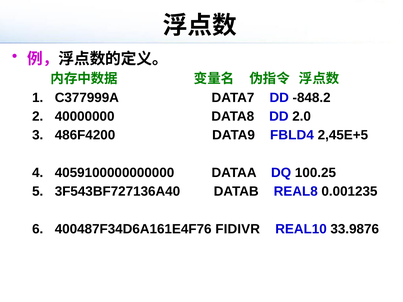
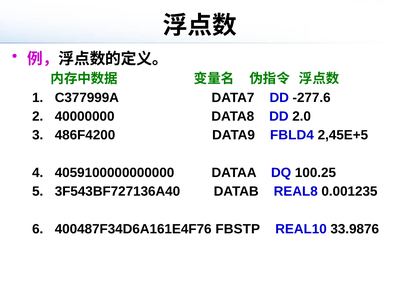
-848.2: -848.2 -> -277.6
FIDIVR: FIDIVR -> FBSTP
